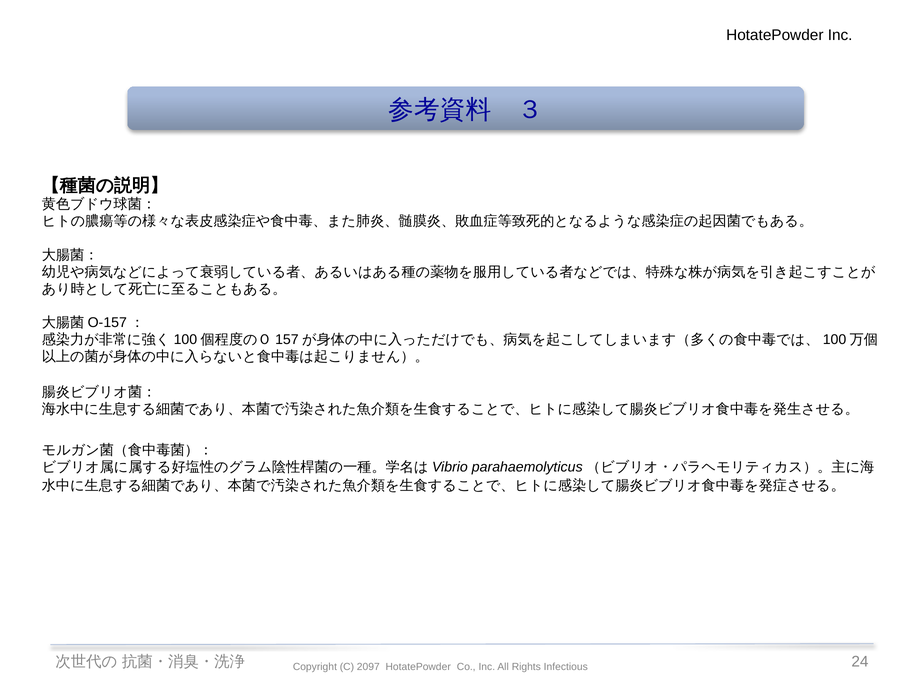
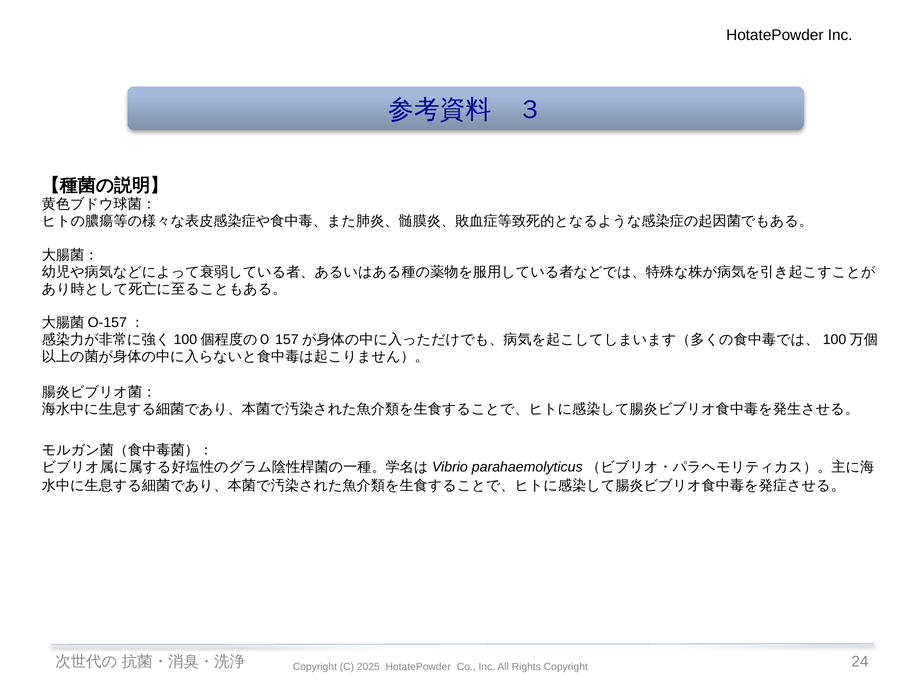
2097: 2097 -> 2025
Rights Infectious: Infectious -> Copyright
